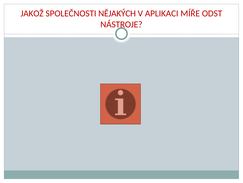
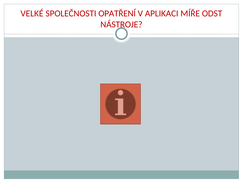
JAKOŽ: JAKOŽ -> VELKÉ
NĚJAKÝCH: NĚJAKÝCH -> OPATŘENÍ
